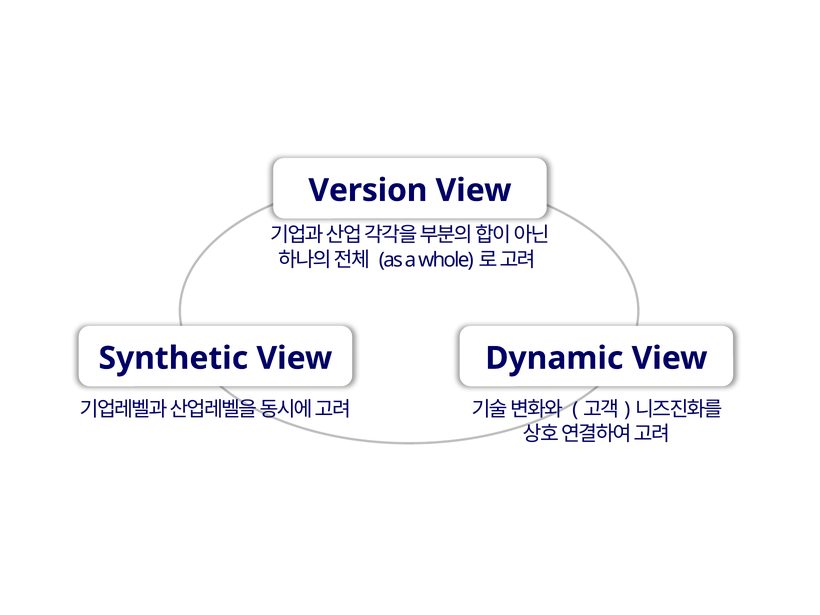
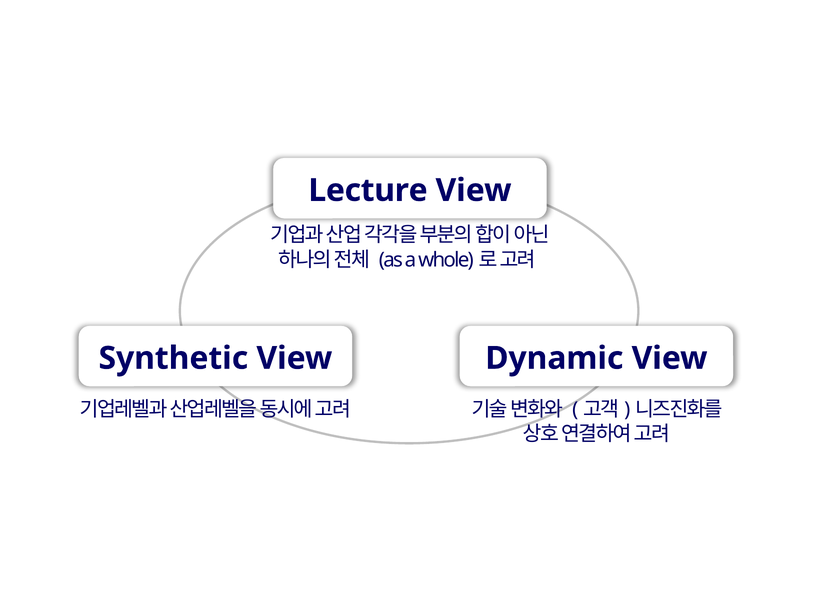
Version: Version -> Lecture
